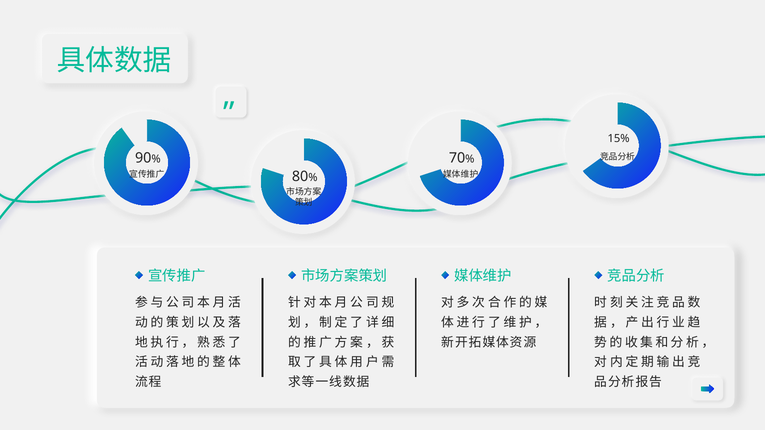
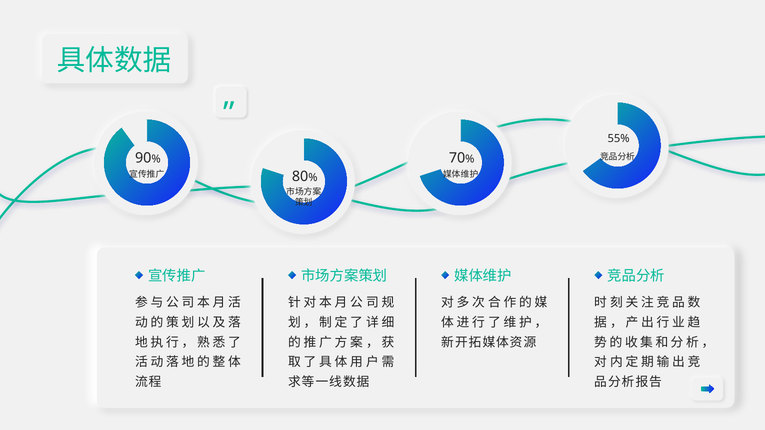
15%: 15% -> 55%
